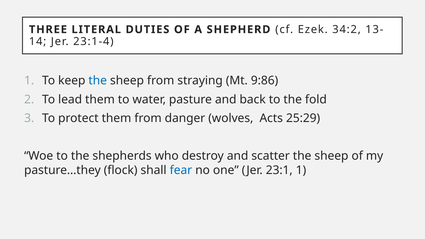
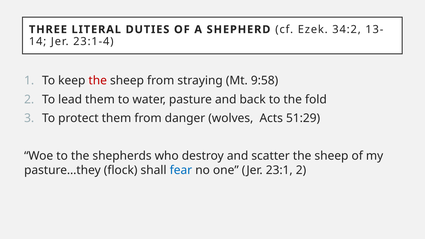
the at (98, 81) colour: blue -> red
9:86: 9:86 -> 9:58
25:29: 25:29 -> 51:29
23:1 1: 1 -> 2
